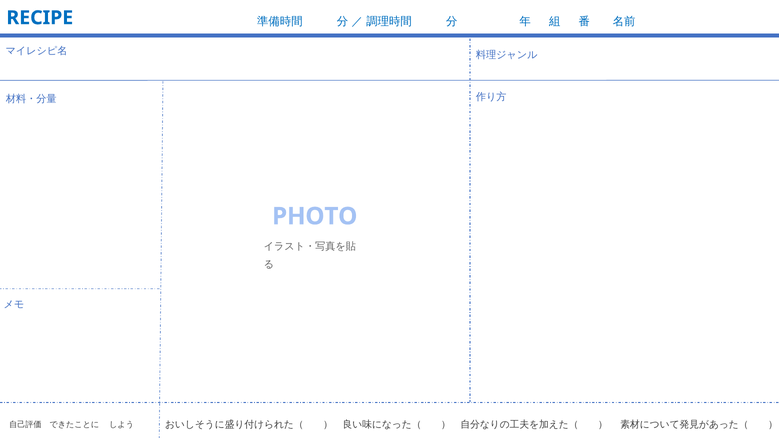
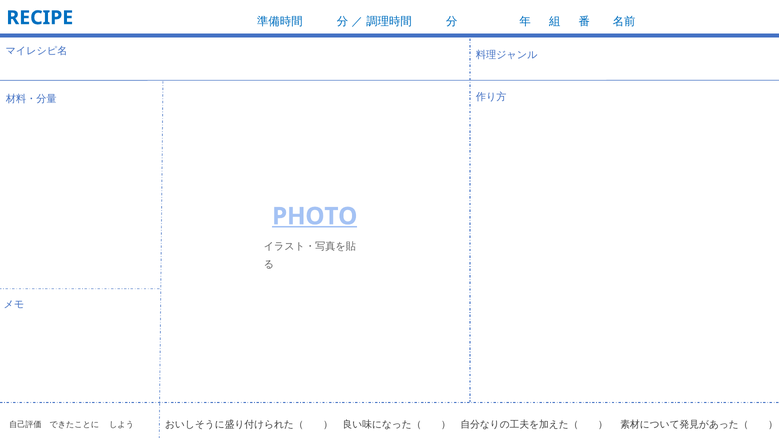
PHOTO underline: none -> present
